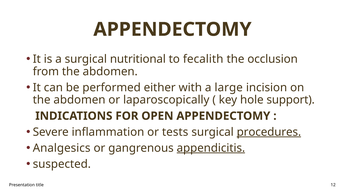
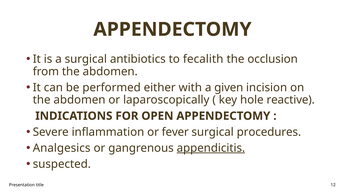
nutritional: nutritional -> antibiotics
large: large -> given
support: support -> reactive
tests: tests -> fever
procedures underline: present -> none
